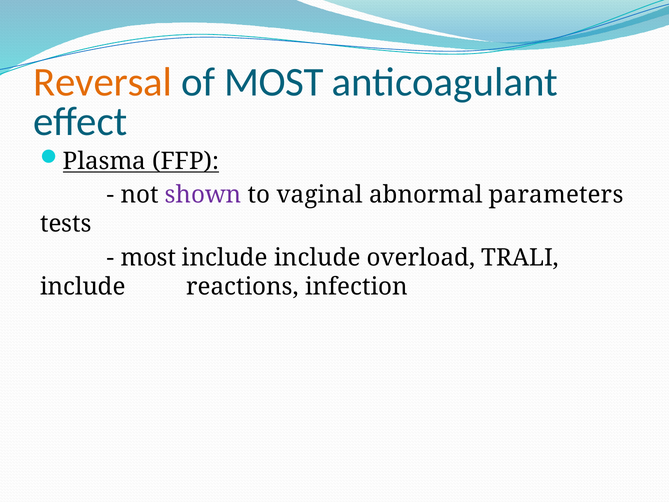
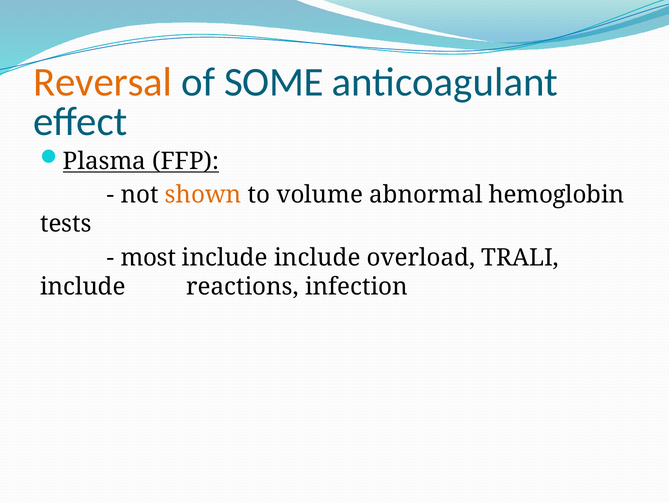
of MOST: MOST -> SOME
shown colour: purple -> orange
vaginal: vaginal -> volume
parameters: parameters -> hemoglobin
